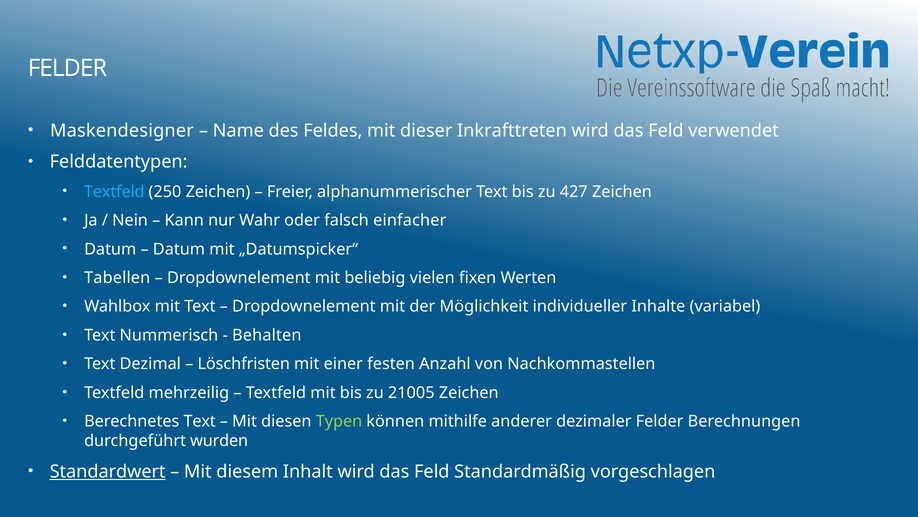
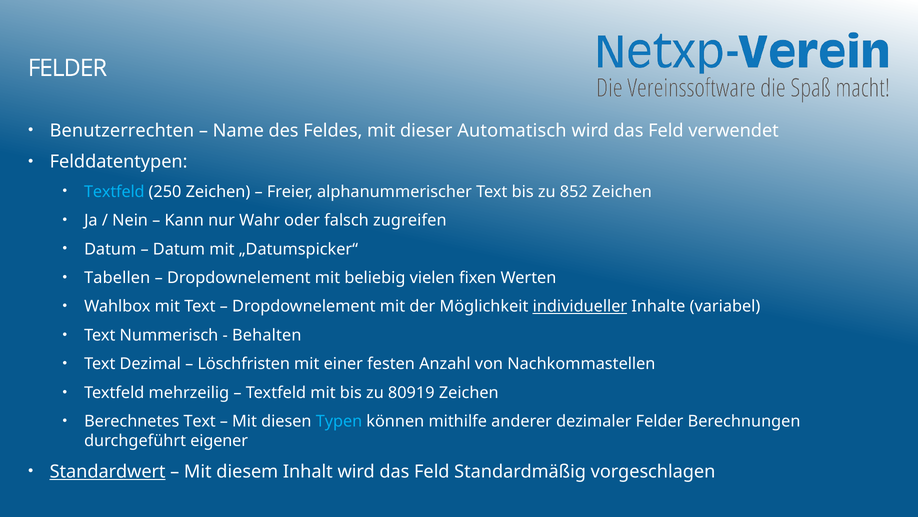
Maskendesigner: Maskendesigner -> Benutzerrechten
Inkrafttreten: Inkrafttreten -> Automatisch
427: 427 -> 852
einfacher: einfacher -> zugreifen
individueller underline: none -> present
21005: 21005 -> 80919
Typen colour: light green -> light blue
wurden: wurden -> eigener
